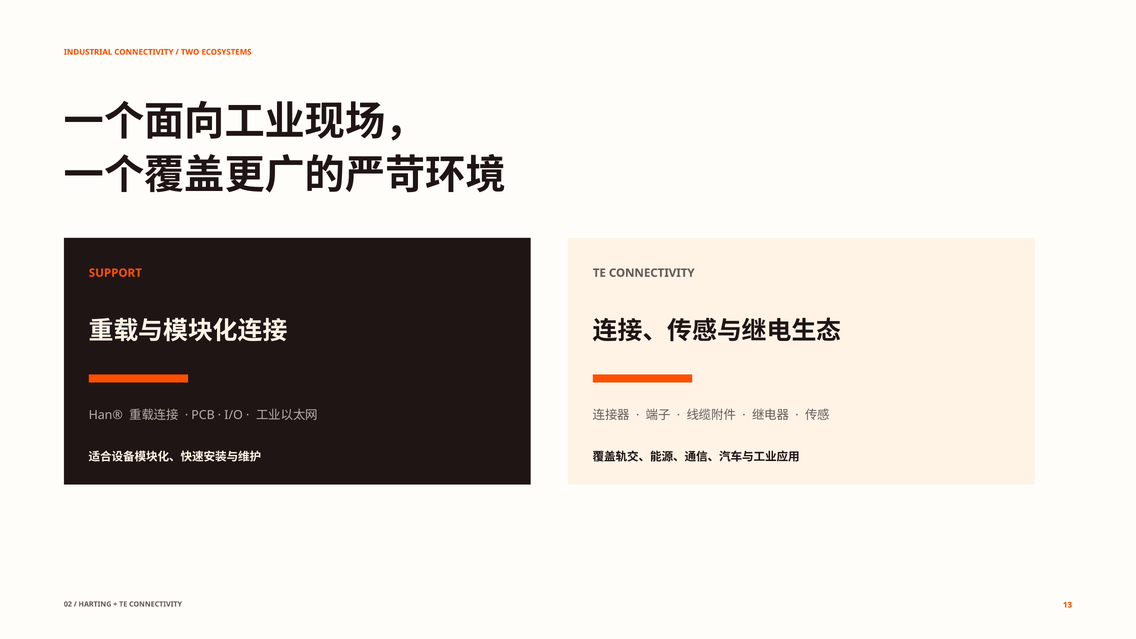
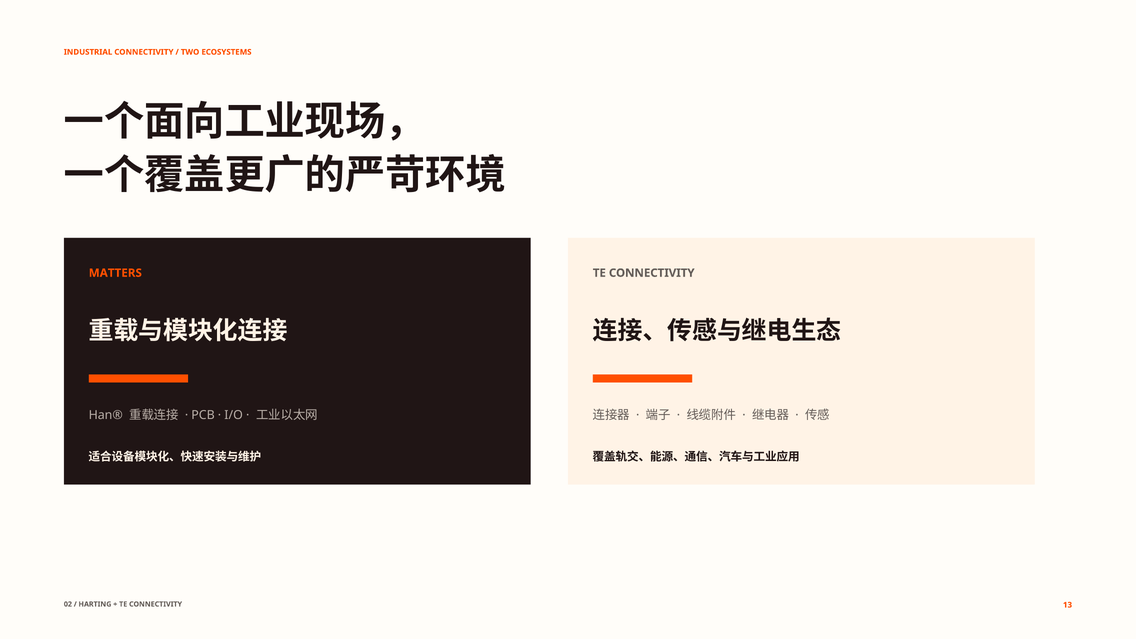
SUPPORT: SUPPORT -> MATTERS
